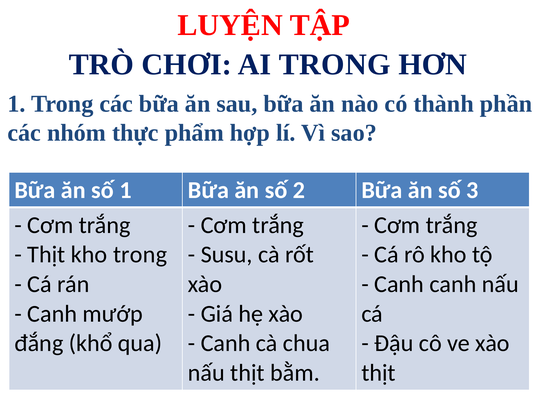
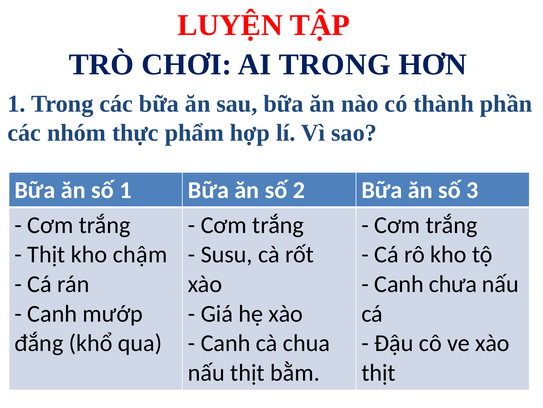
kho trong: trong -> chậm
Canh canh: canh -> chưa
